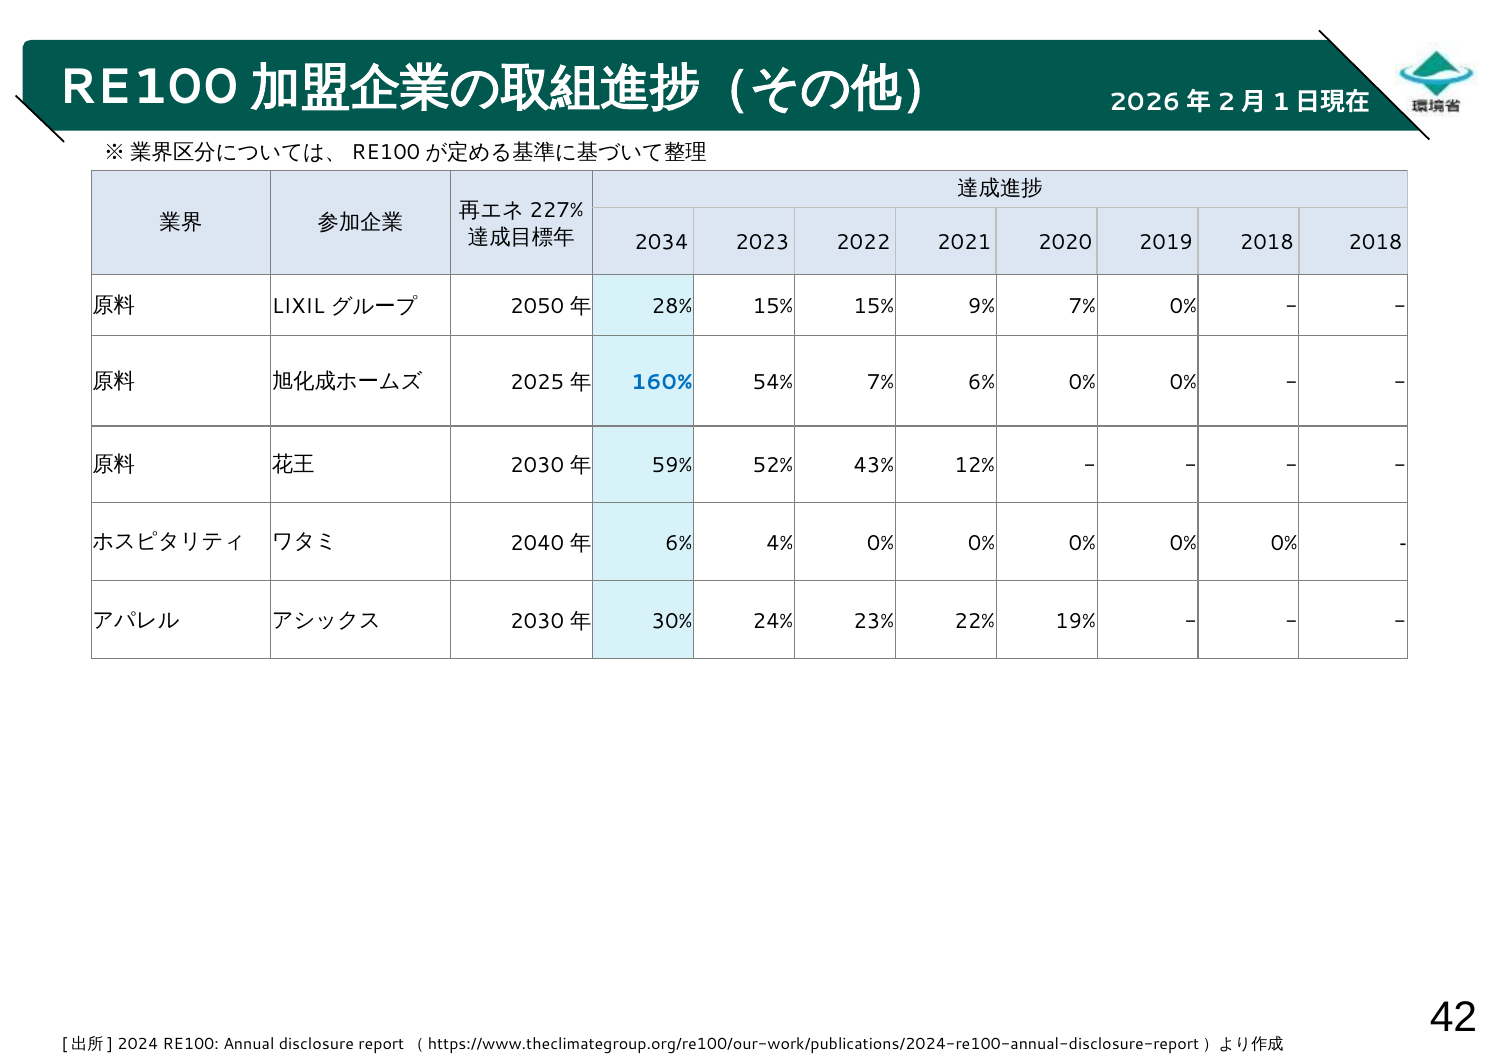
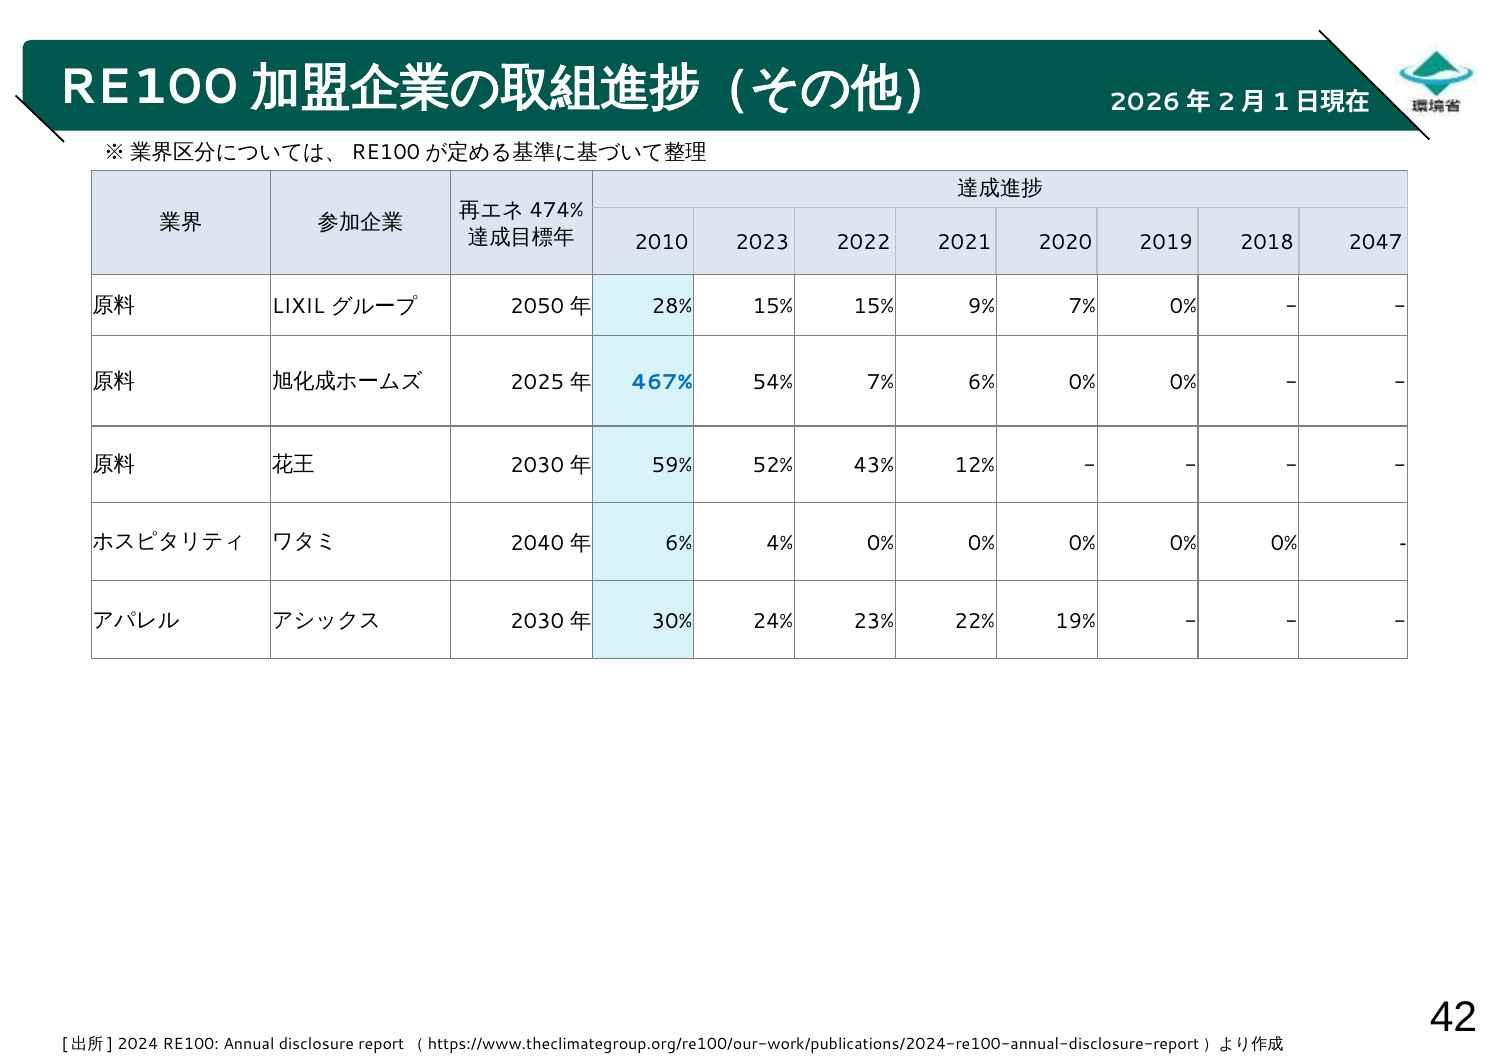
227%: 227% -> 474%
2034: 2034 -> 2010
2018 2018: 2018 -> 2047
160%: 160% -> 467%
